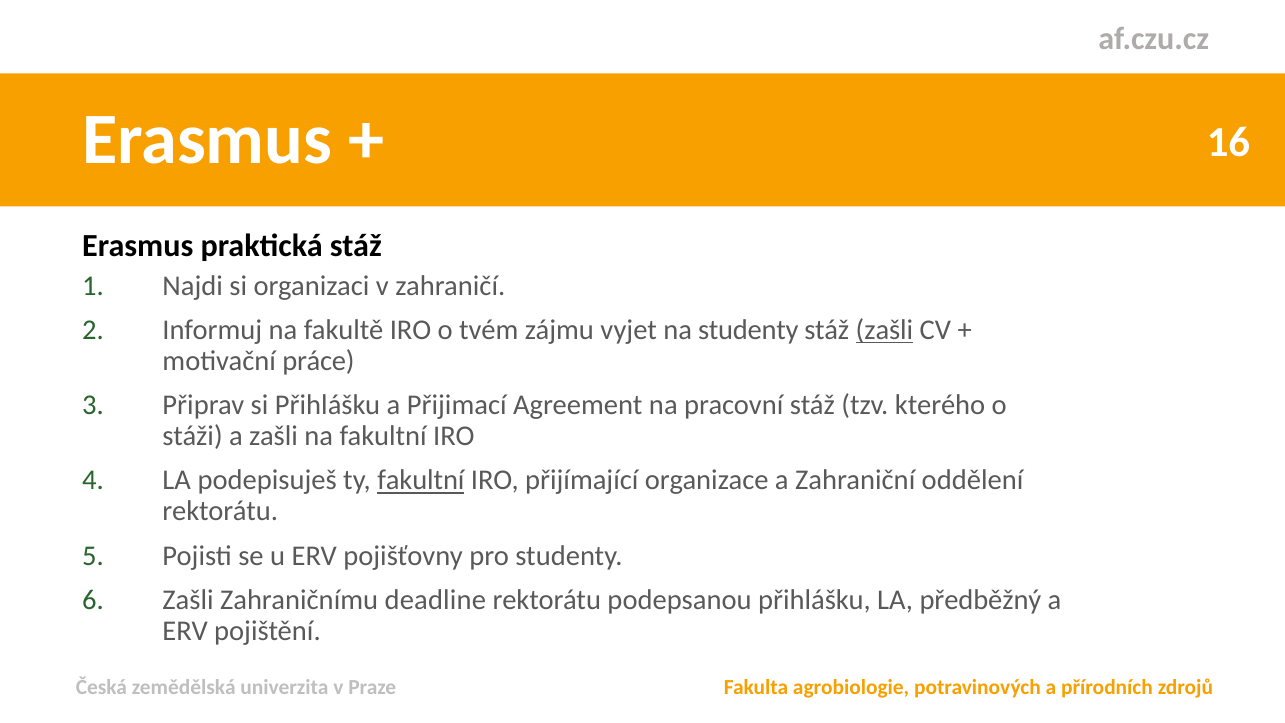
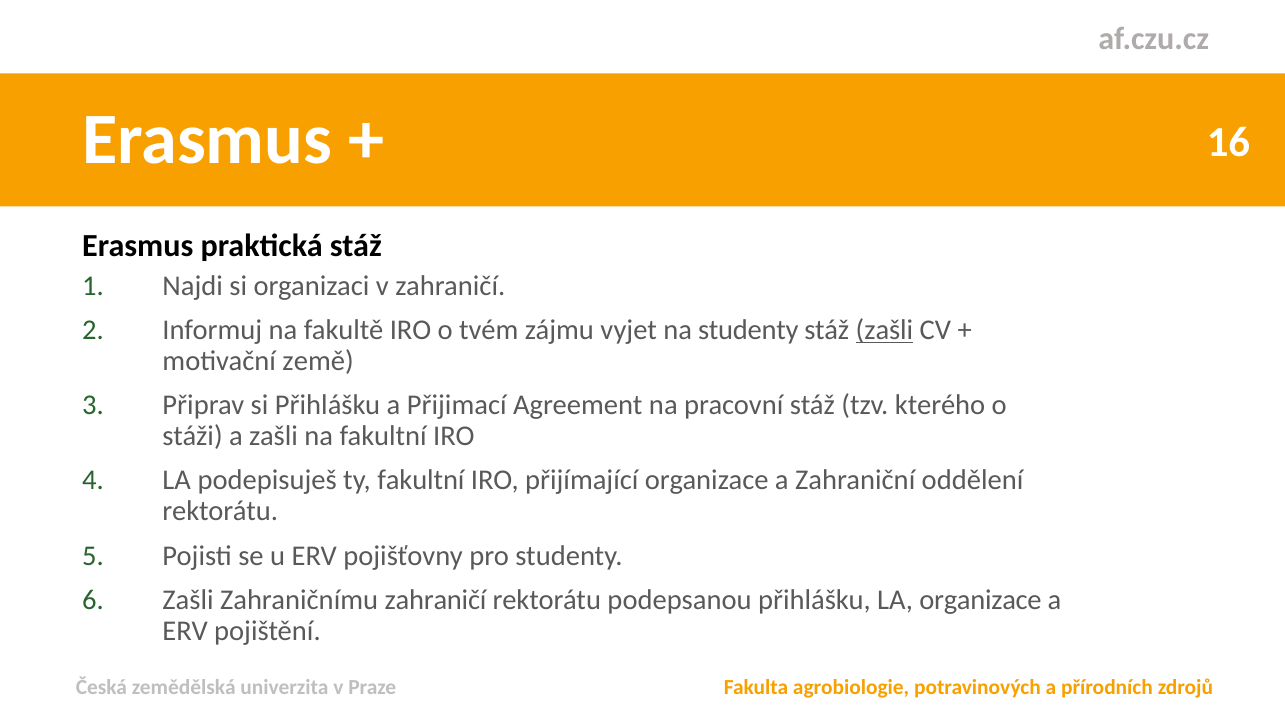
práce: práce -> země
fakultní at (421, 480) underline: present -> none
Zahraničnímu deadline: deadline -> zahraničí
LA předběžný: předběžný -> organizace
